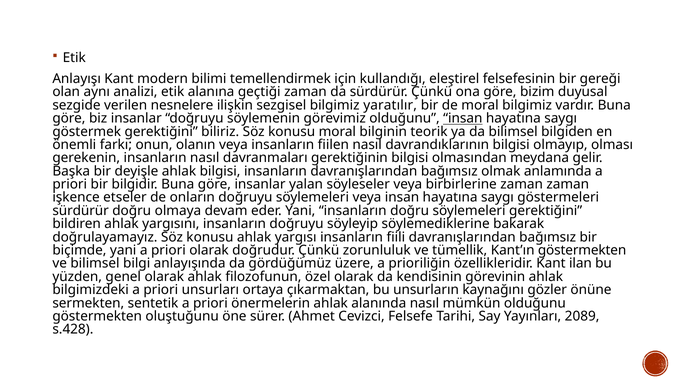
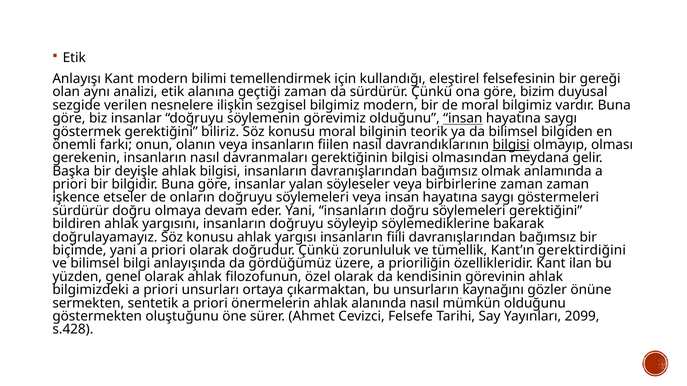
bilgimiz yaratılır: yaratılır -> modern
bilgisi at (511, 145) underline: none -> present
Kant’ın göstermekten: göstermekten -> gerektirdiğini
2089: 2089 -> 2099
